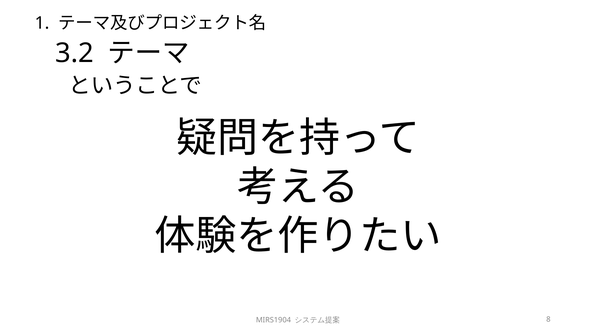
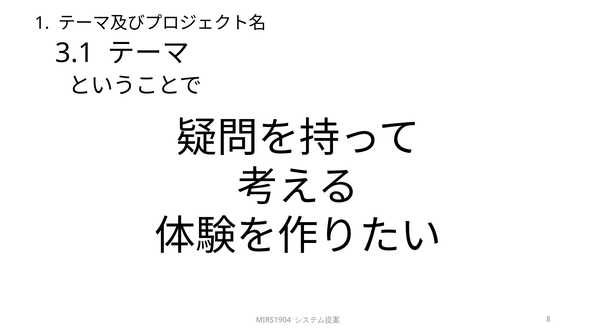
3.2: 3.2 -> 3.1
